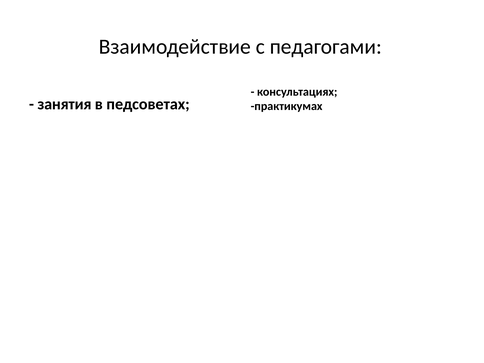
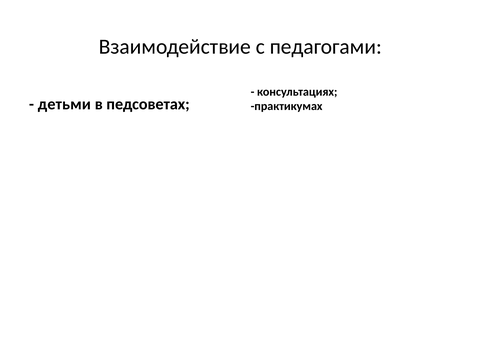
занятия: занятия -> детьми
